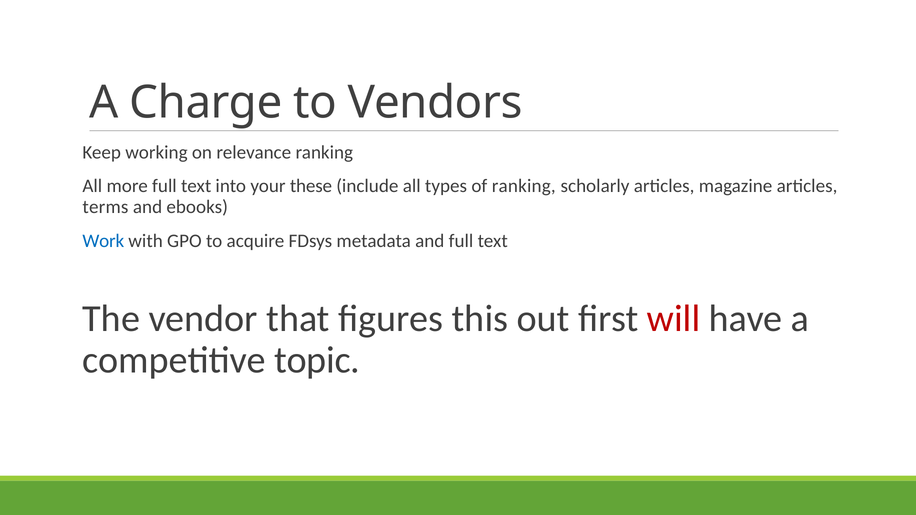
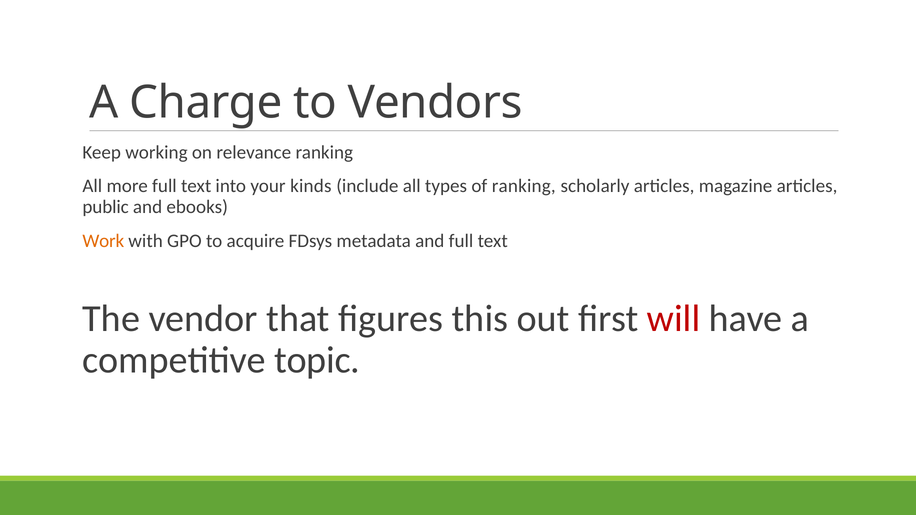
these: these -> kinds
terms: terms -> public
Work colour: blue -> orange
